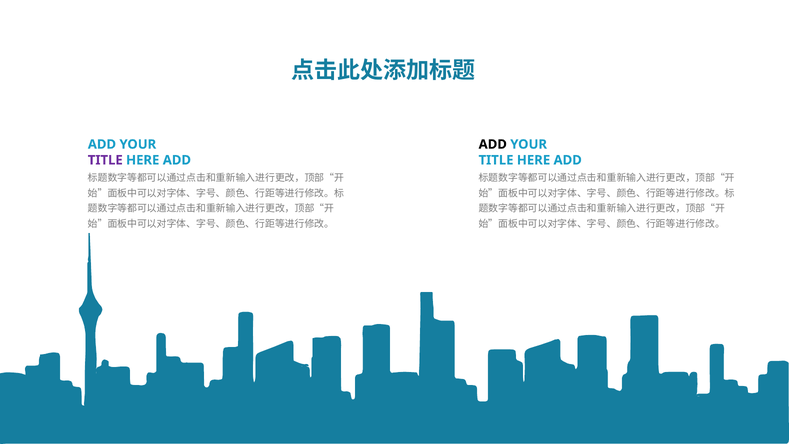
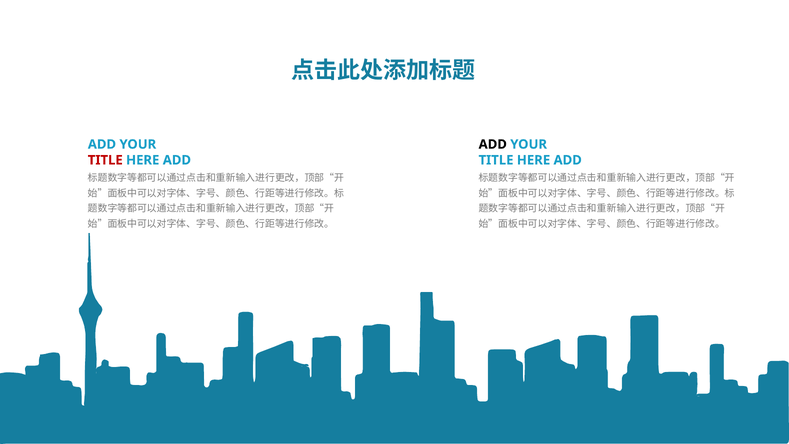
TITLE at (105, 160) colour: purple -> red
